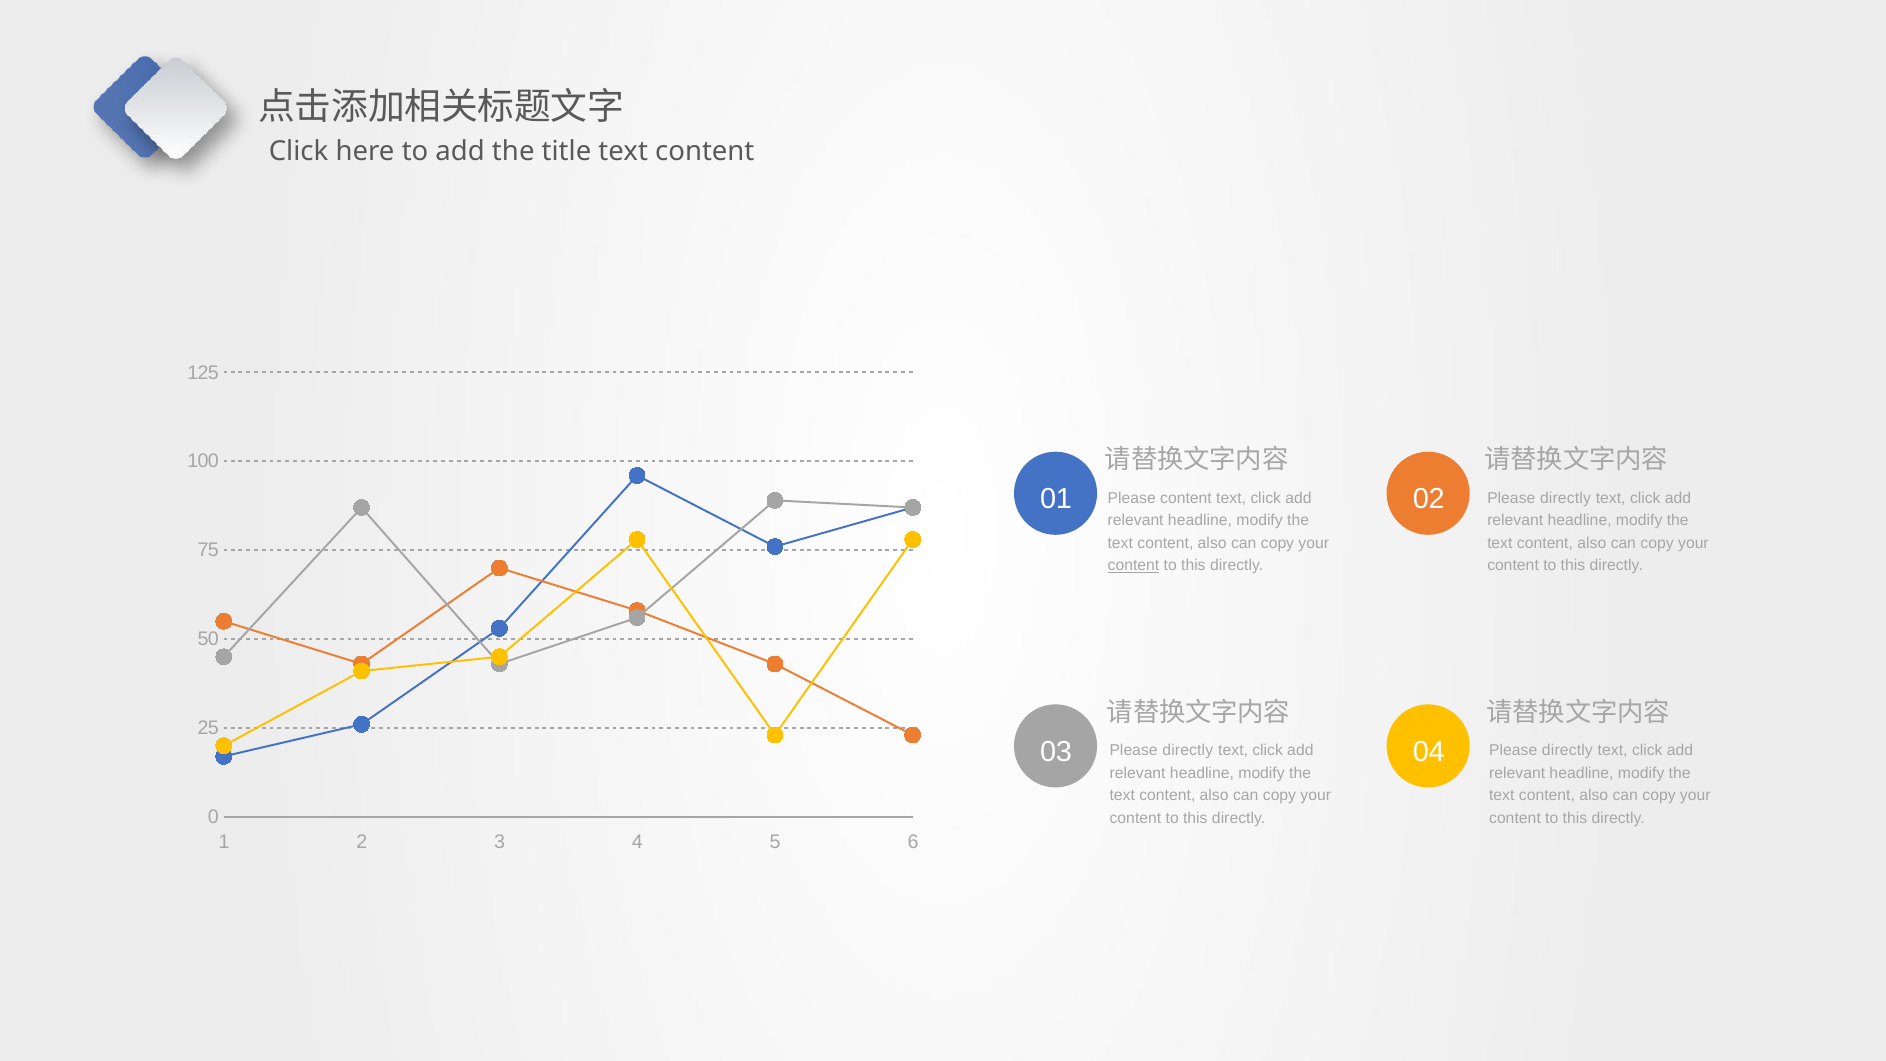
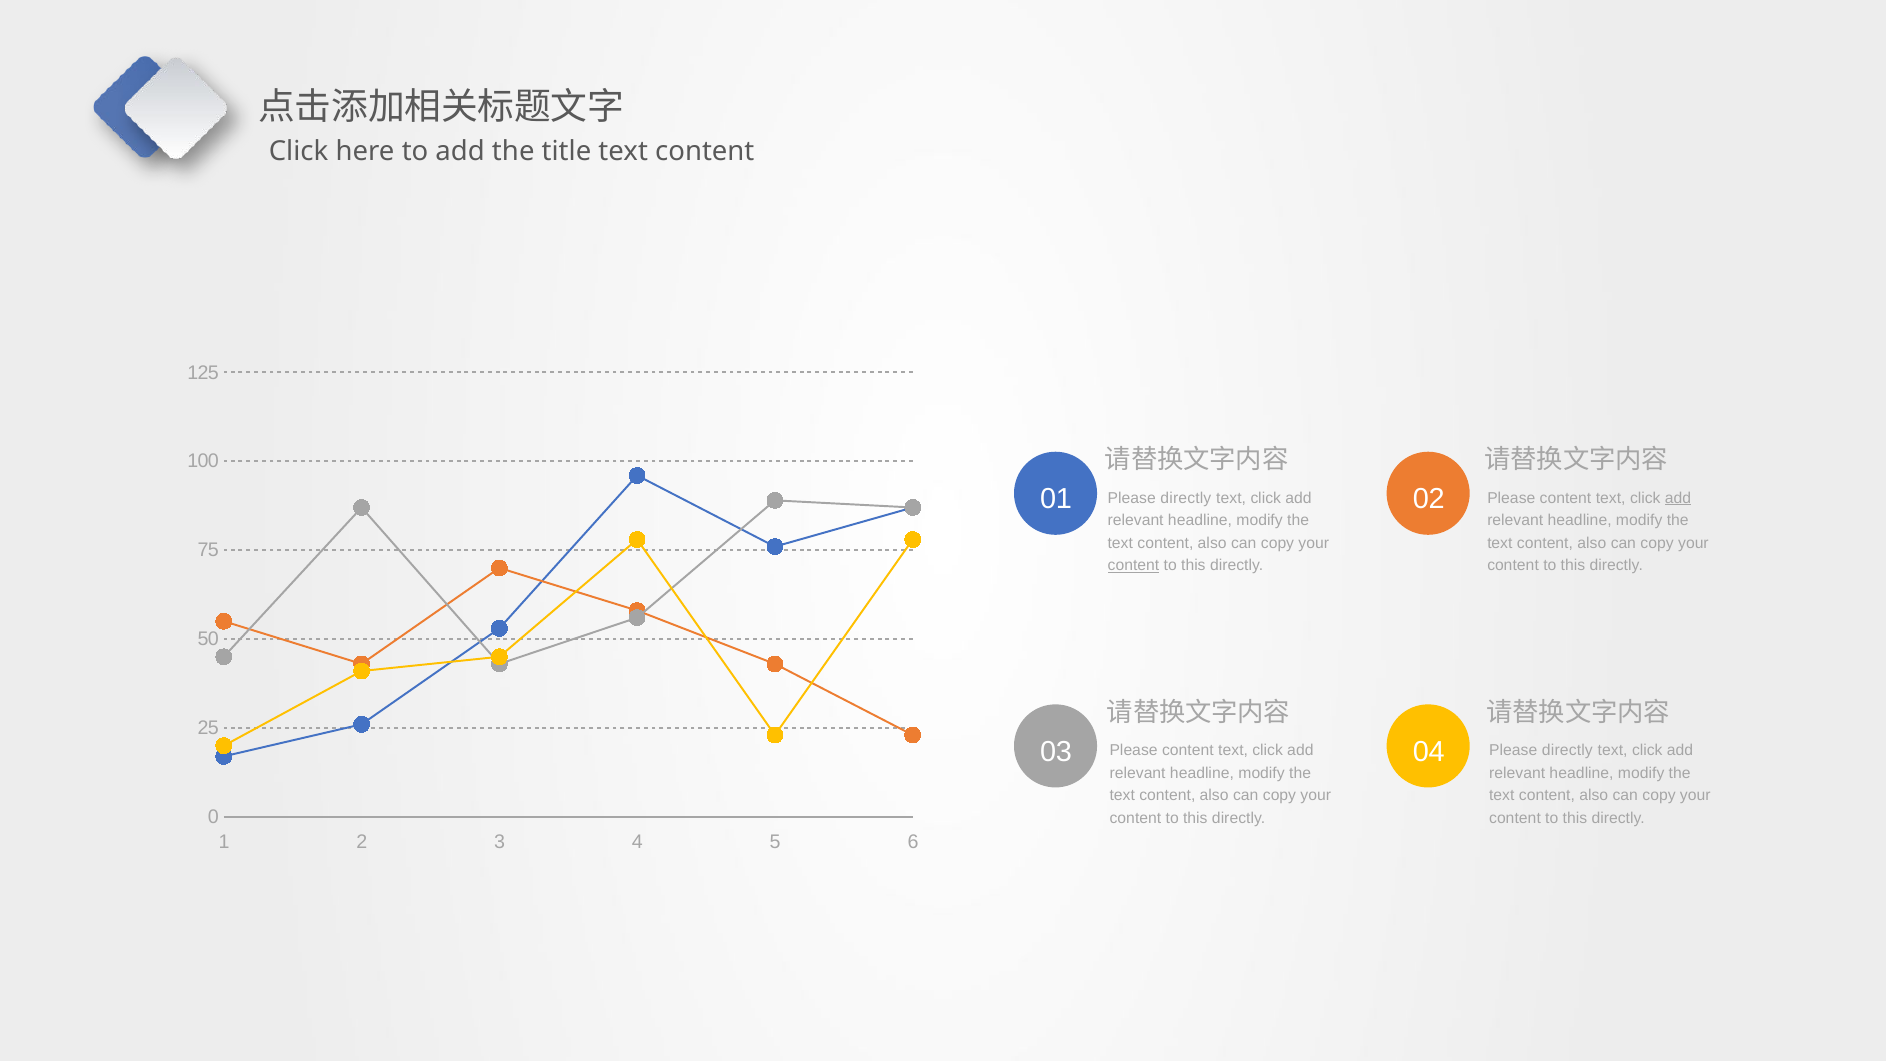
content at (1186, 498): content -> directly
directly at (1565, 498): directly -> content
add at (1678, 498) underline: none -> present
directly at (1188, 751): directly -> content
